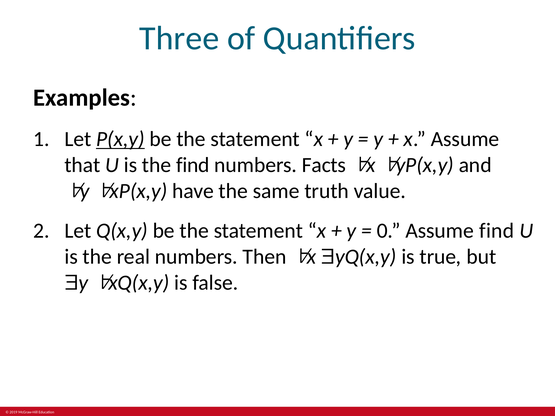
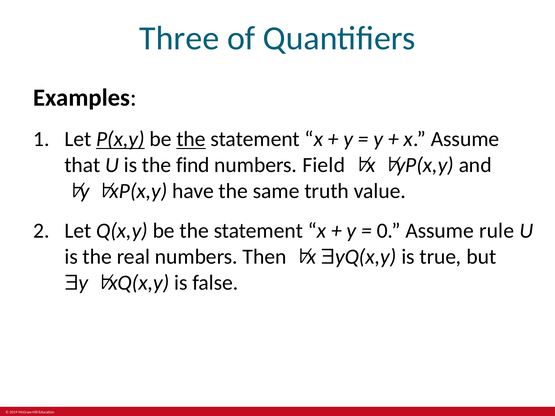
the at (191, 139) underline: none -> present
Facts: Facts -> Field
Assume find: find -> rule
